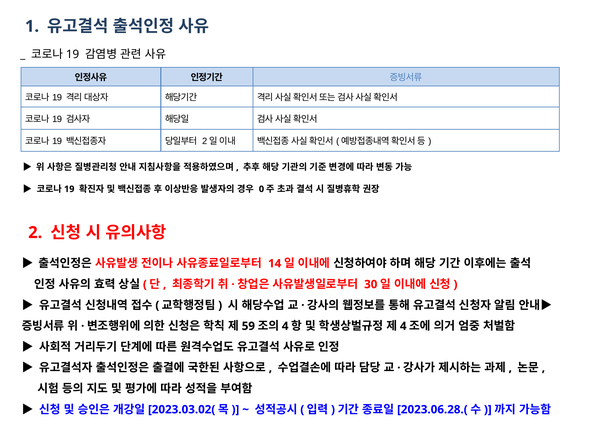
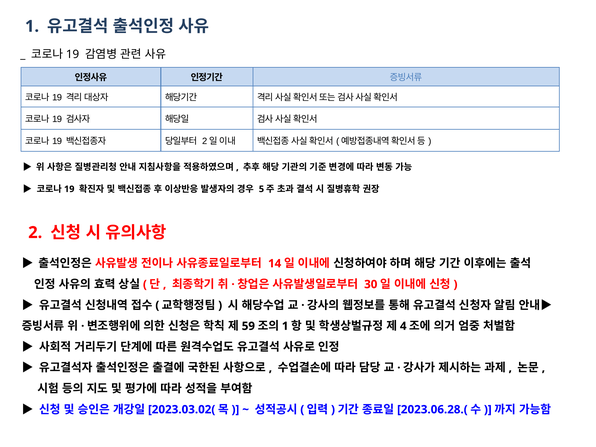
0: 0 -> 5
4 at (285, 326): 4 -> 1
